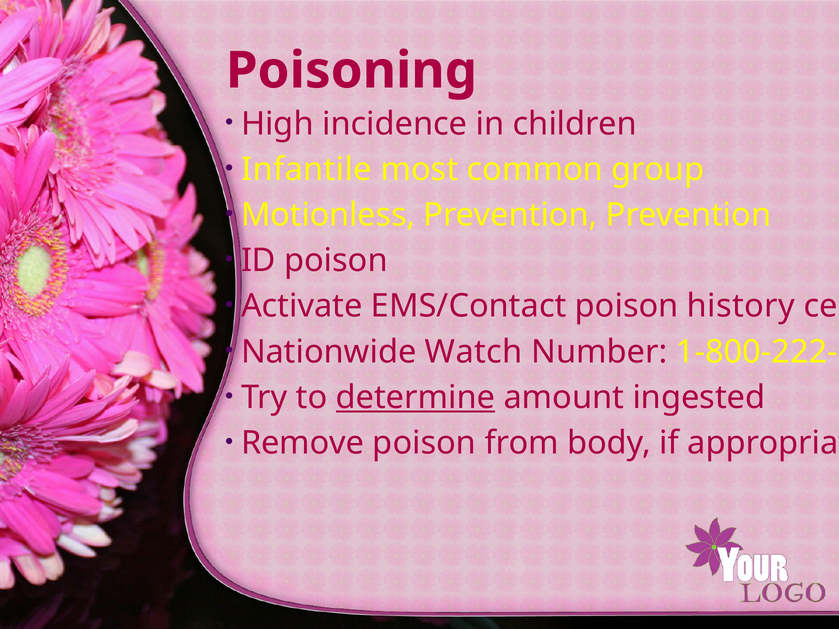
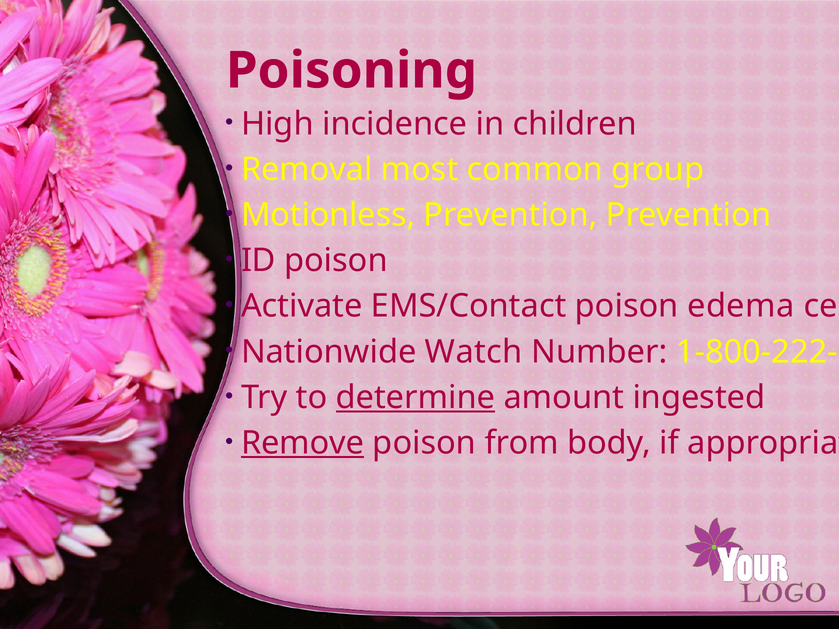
Infantile: Infantile -> Removal
history: history -> edema
Remove underline: none -> present
